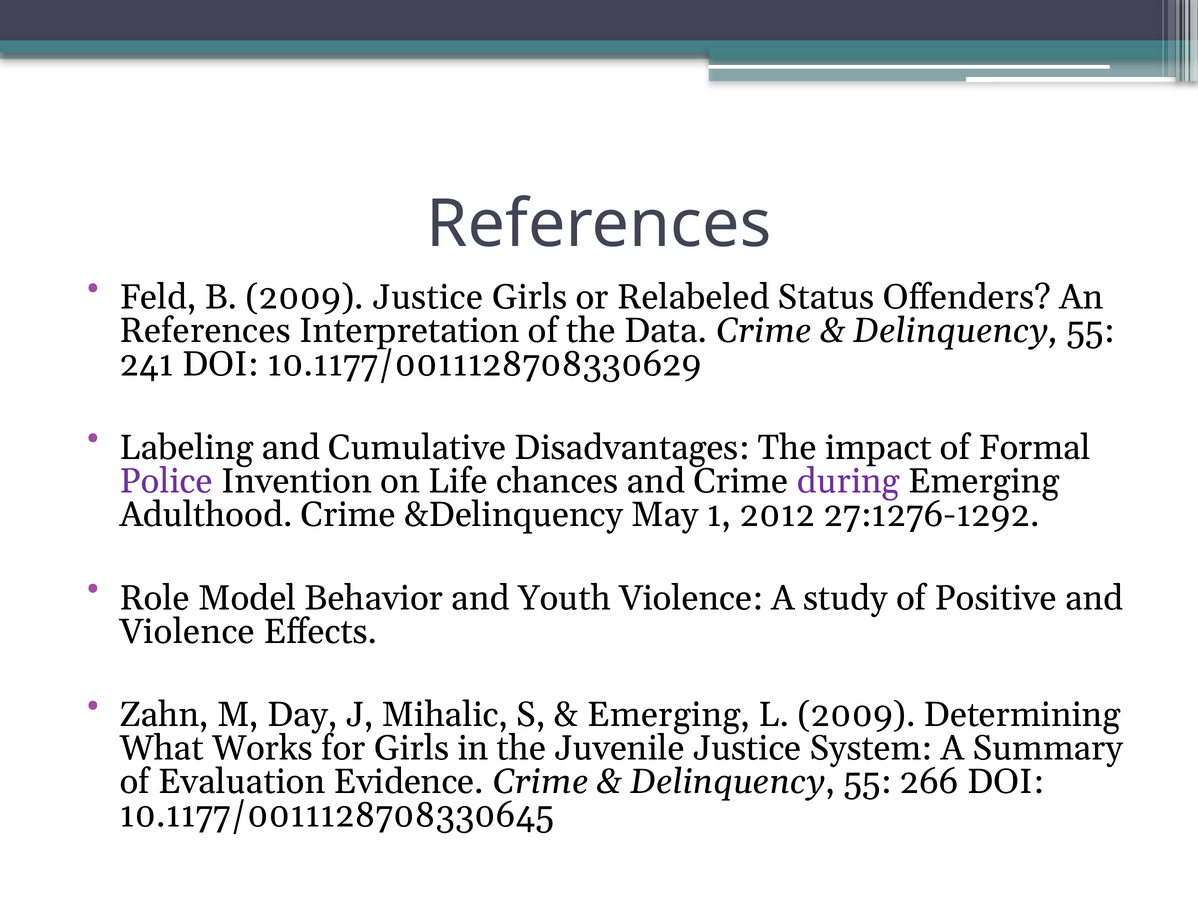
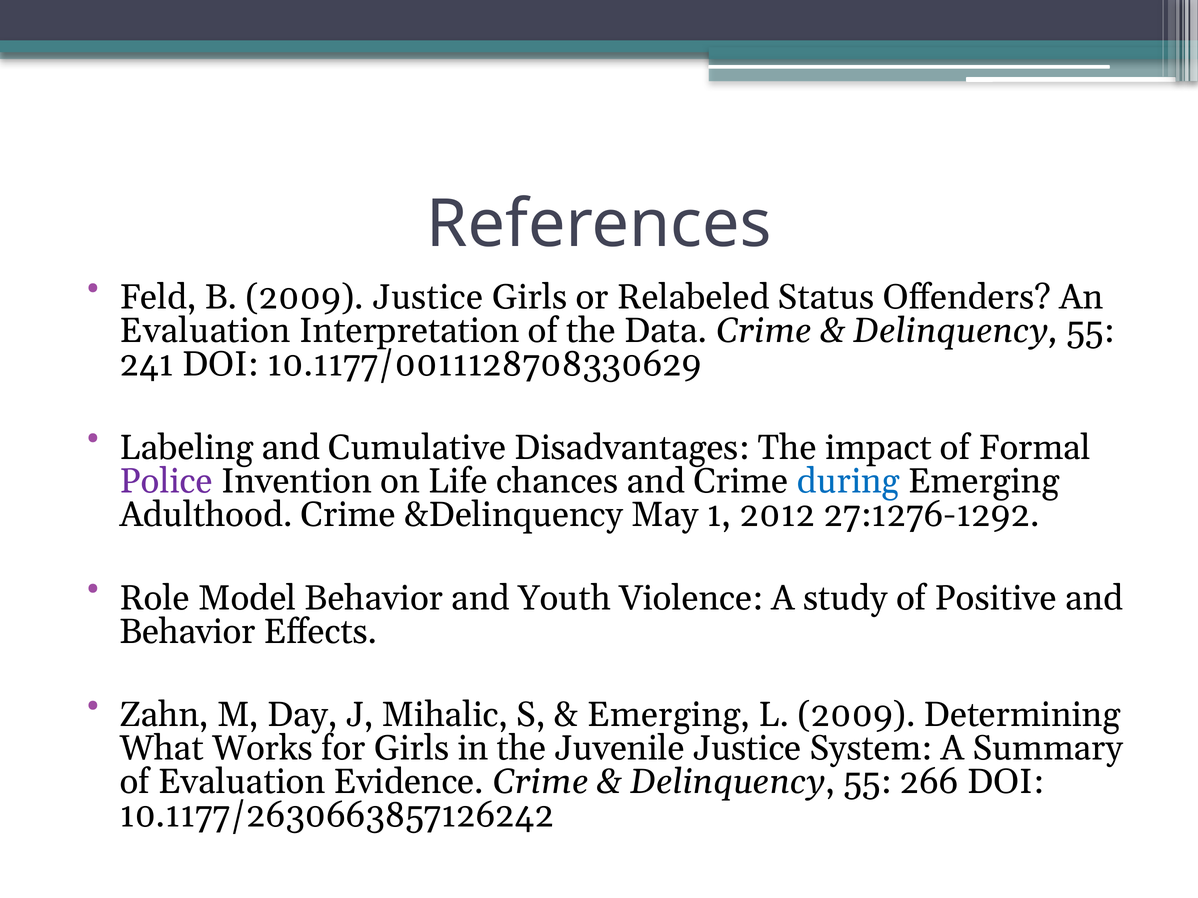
References at (205, 331): References -> Evaluation
during colour: purple -> blue
Violence at (187, 632): Violence -> Behavior
10.1177/0011128708330645: 10.1177/0011128708330645 -> 10.1177/2630663857126242
